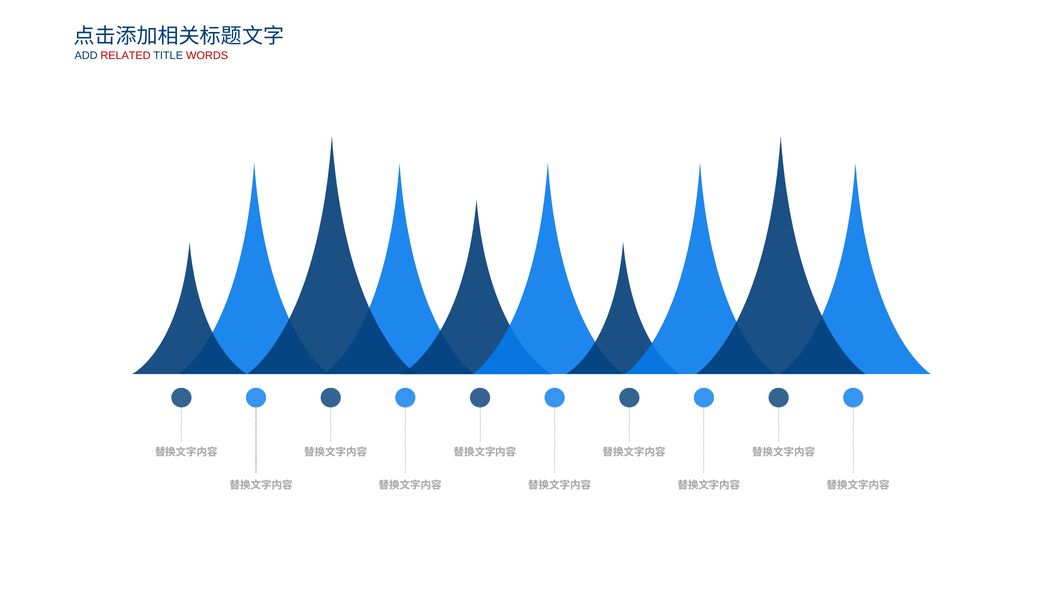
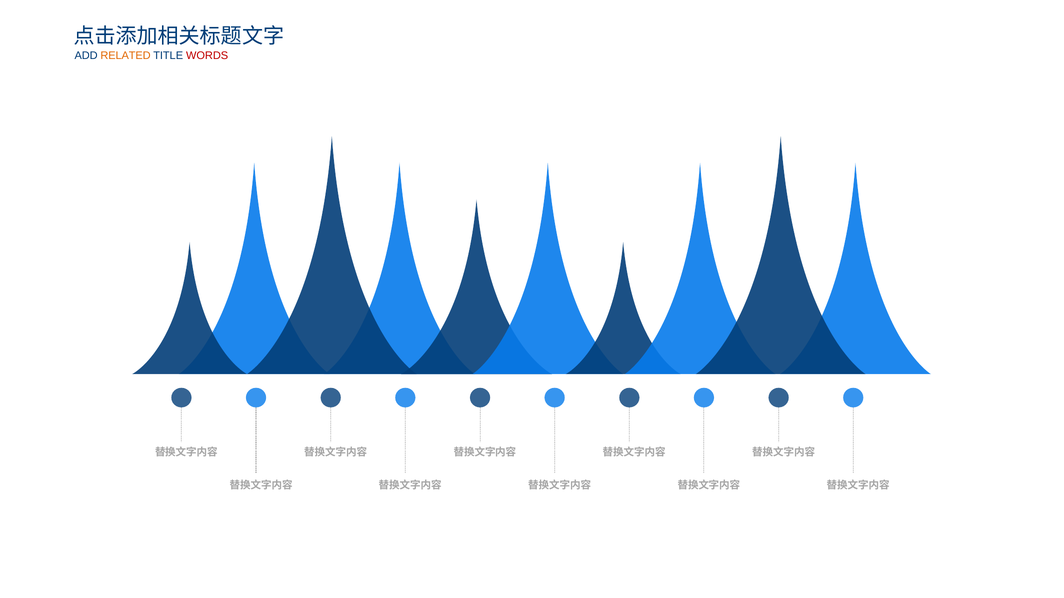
RELATED colour: red -> orange
